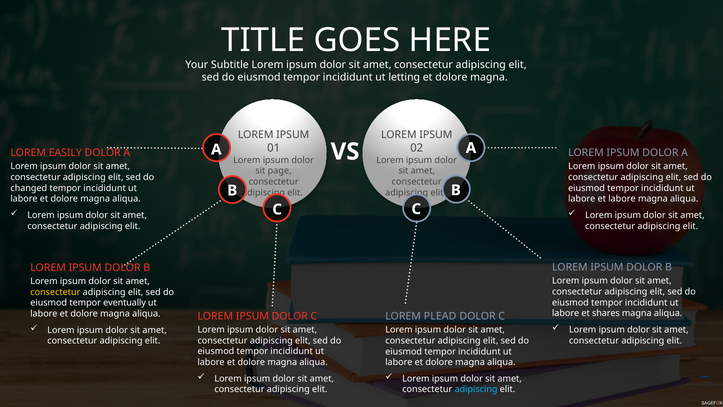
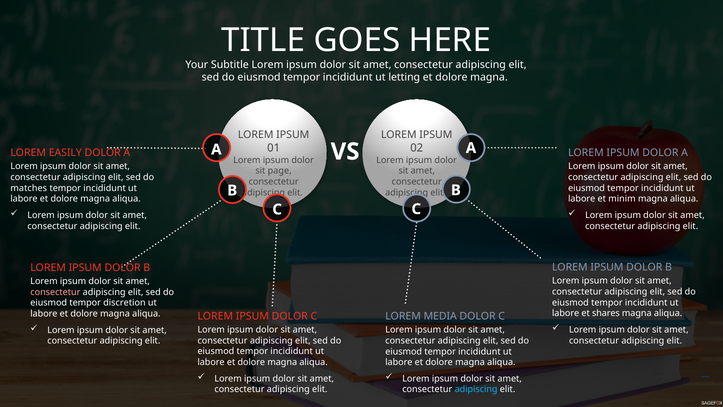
changed: changed -> matches
et labore: labore -> minim
consectetur at (55, 292) colour: yellow -> pink
eventually: eventually -> discretion
PLEAD: PLEAD -> MEDIA
